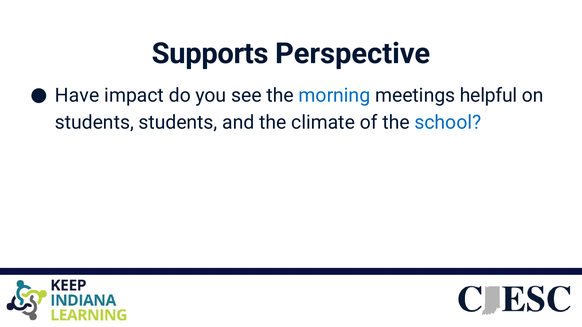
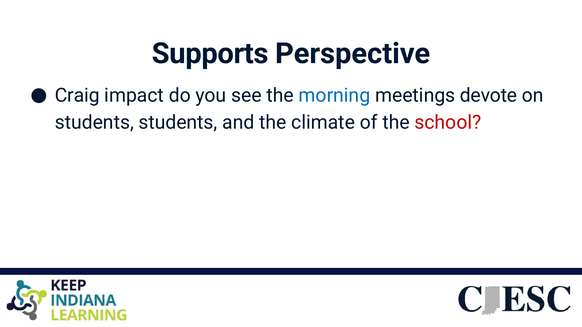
Have: Have -> Craig
helpful: helpful -> devote
school colour: blue -> red
